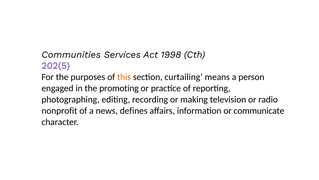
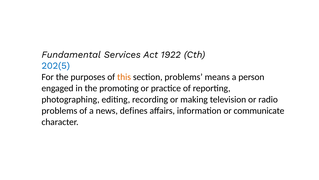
Communities: Communities -> Fundamental
1998: 1998 -> 1922
202(5 colour: purple -> blue
section curtailing: curtailing -> problems
nonprofit at (59, 110): nonprofit -> problems
